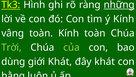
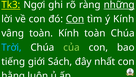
Hình: Hình -> Ngợi
Con at (75, 19) underline: none -> present
Trời colour: light green -> light blue
dùng: dùng -> tiếng
giới Khát: Khát -> Sách
đây khát: khát -> nhất
